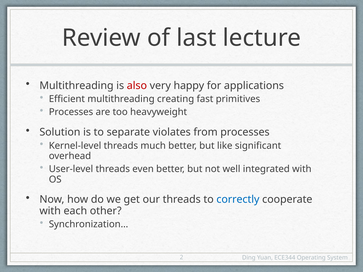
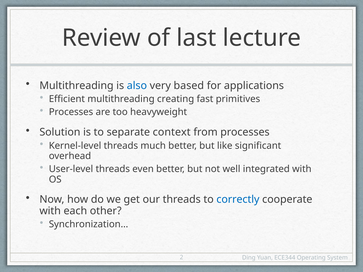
also colour: red -> blue
happy: happy -> based
violates: violates -> context
